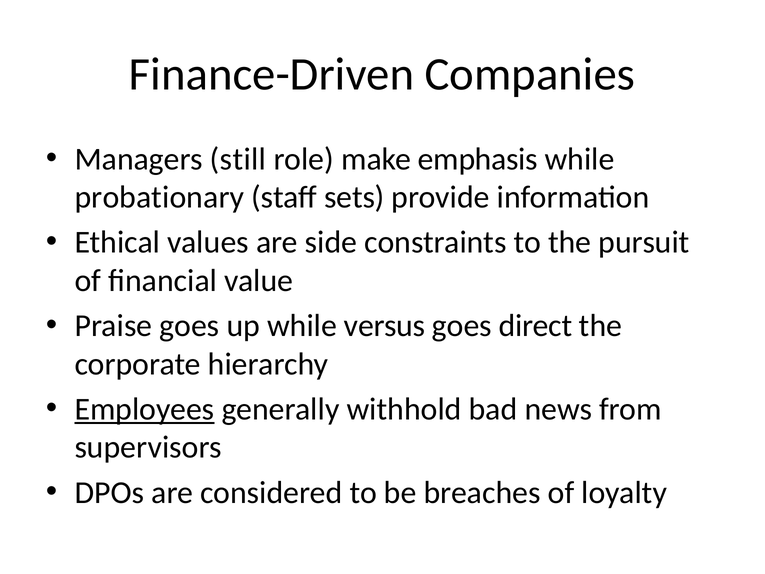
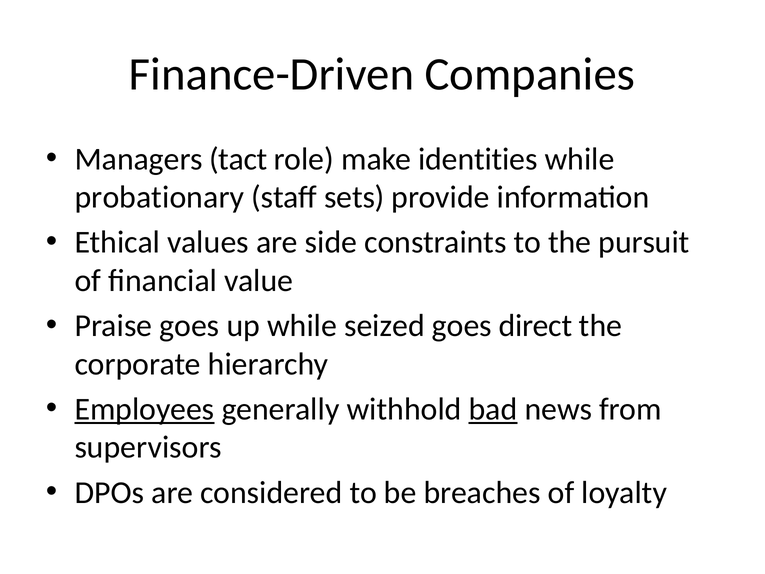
still: still -> tact
emphasis: emphasis -> identities
versus: versus -> seized
bad underline: none -> present
